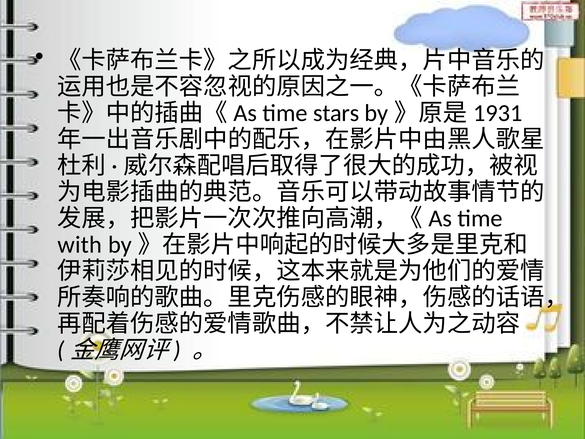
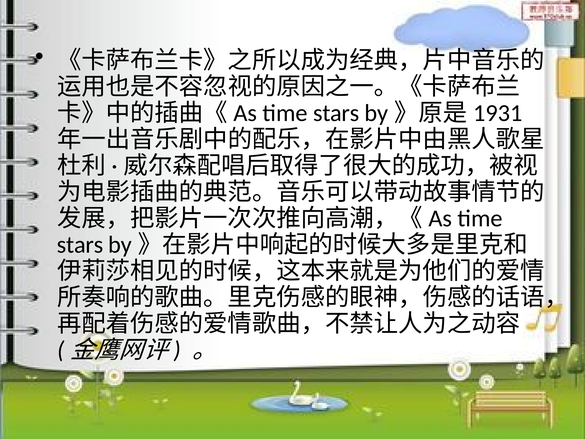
with at (80, 245): with -> stars
